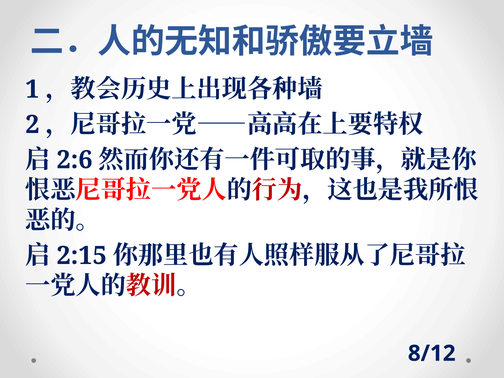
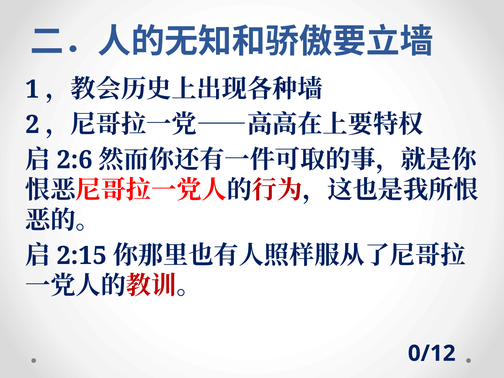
8/12: 8/12 -> 0/12
